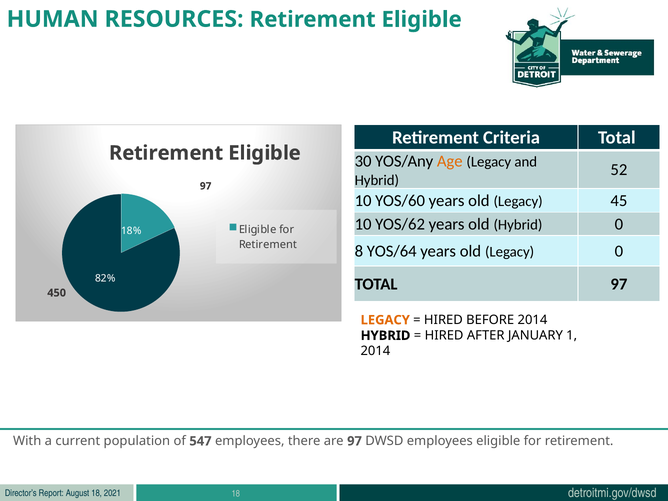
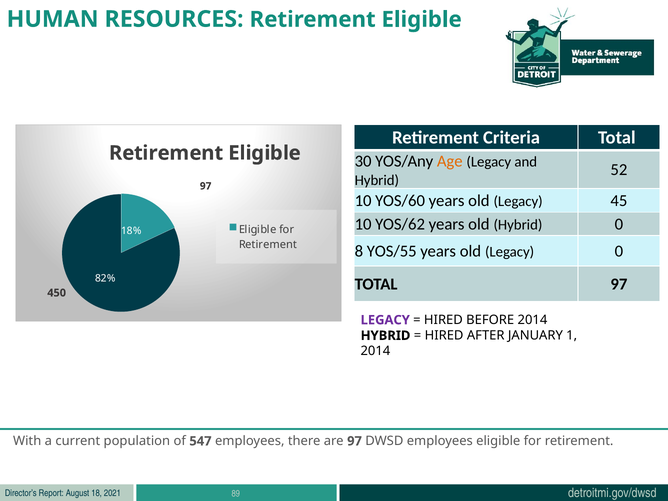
YOS/64: YOS/64 -> YOS/55
LEGACY at (385, 320) colour: orange -> purple
18 at (236, 494): 18 -> 89
